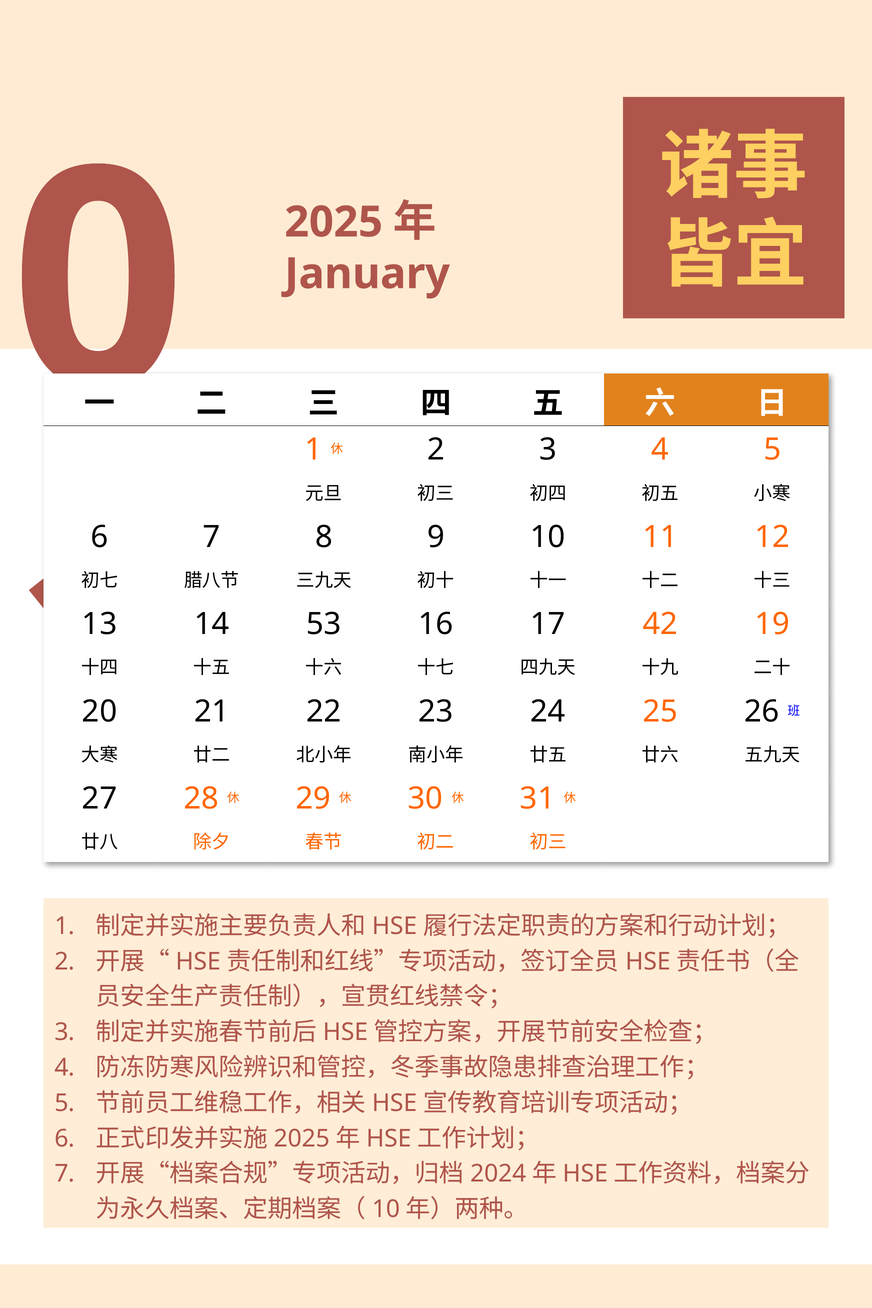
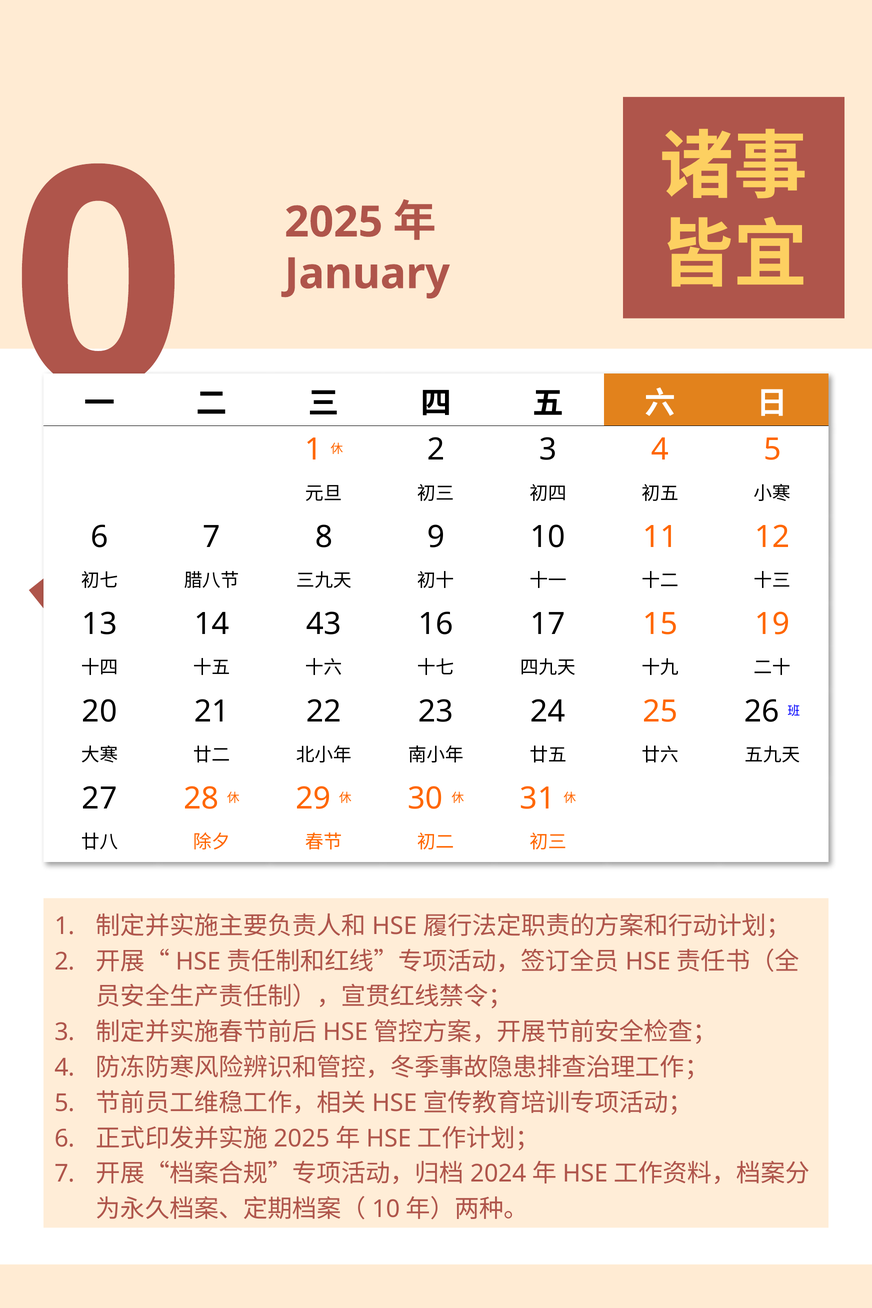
53: 53 -> 43
42: 42 -> 15
